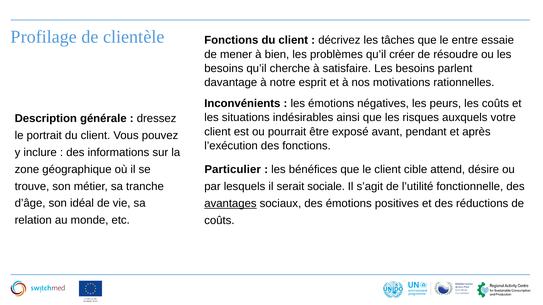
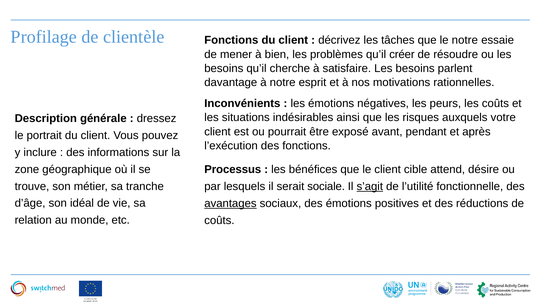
le entre: entre -> notre
Particulier: Particulier -> Processus
s’agit underline: none -> present
